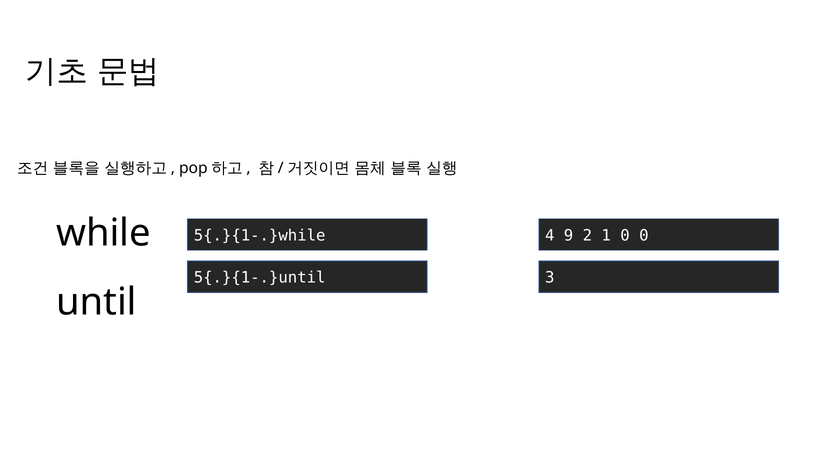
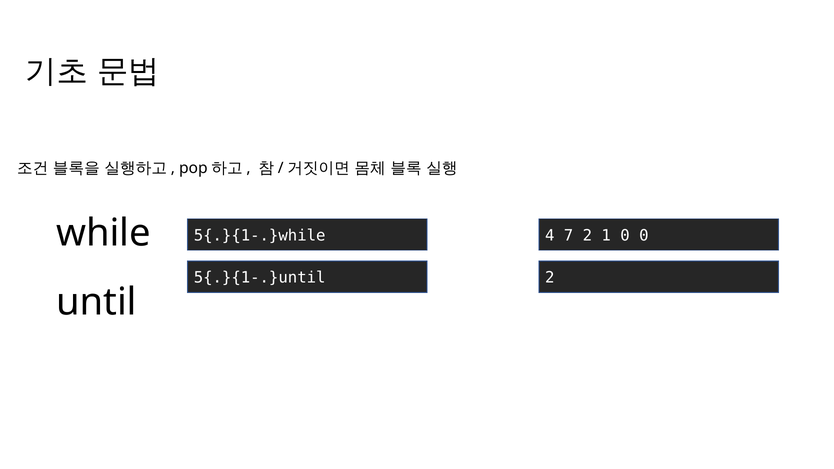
9: 9 -> 7
5{.}{1-.}until 3: 3 -> 2
